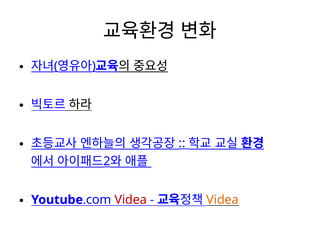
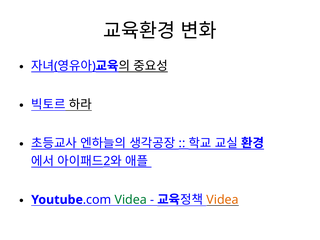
Videa at (131, 200) colour: red -> green
